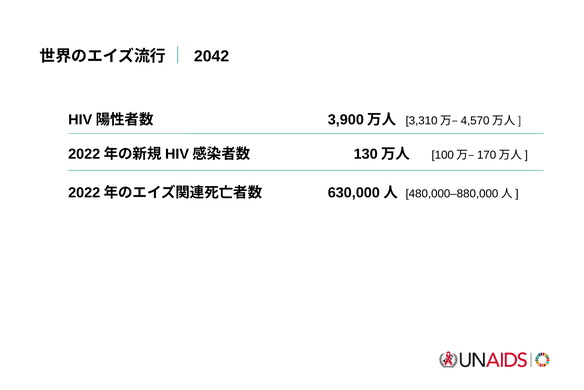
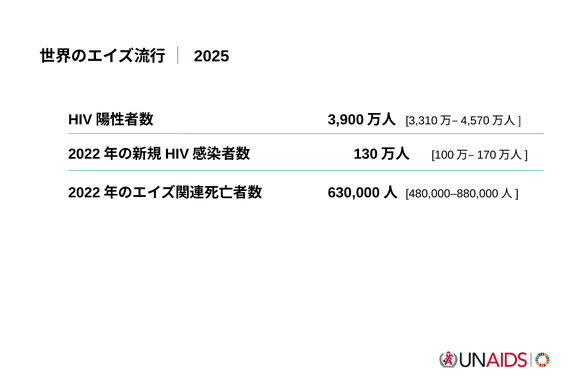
2042: 2042 -> 2025
